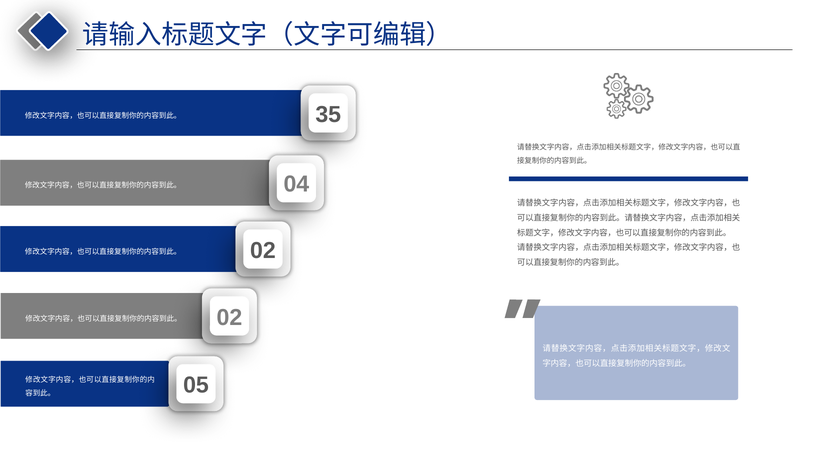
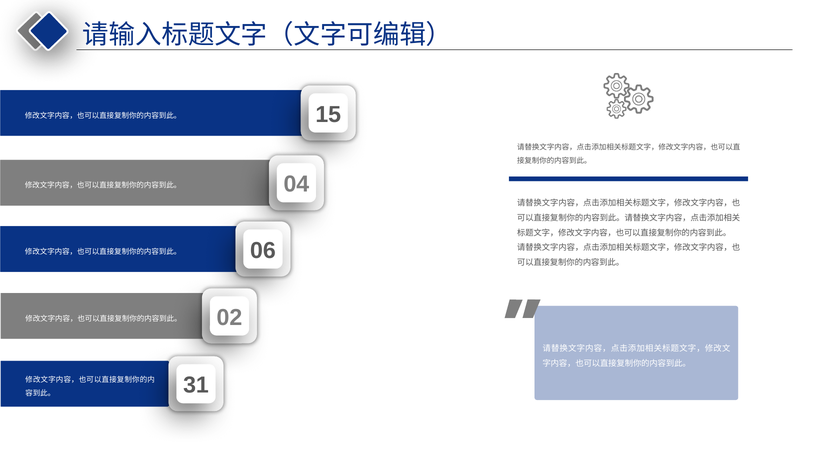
35: 35 -> 15
02 at (263, 251): 02 -> 06
05: 05 -> 31
